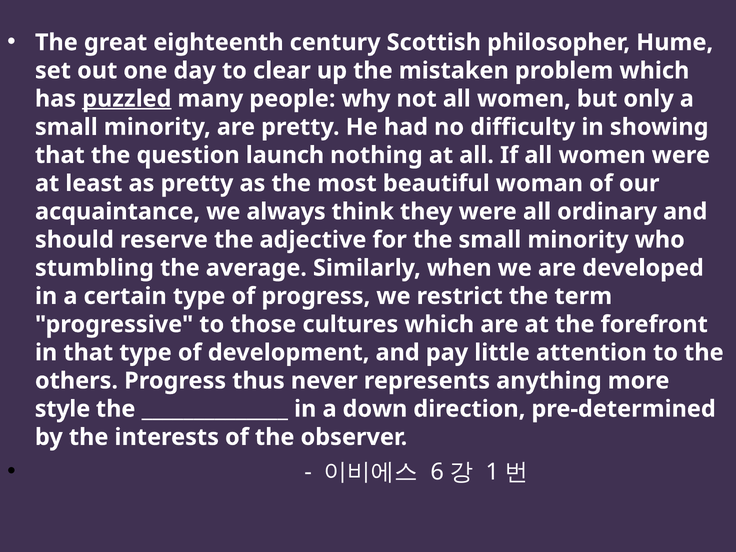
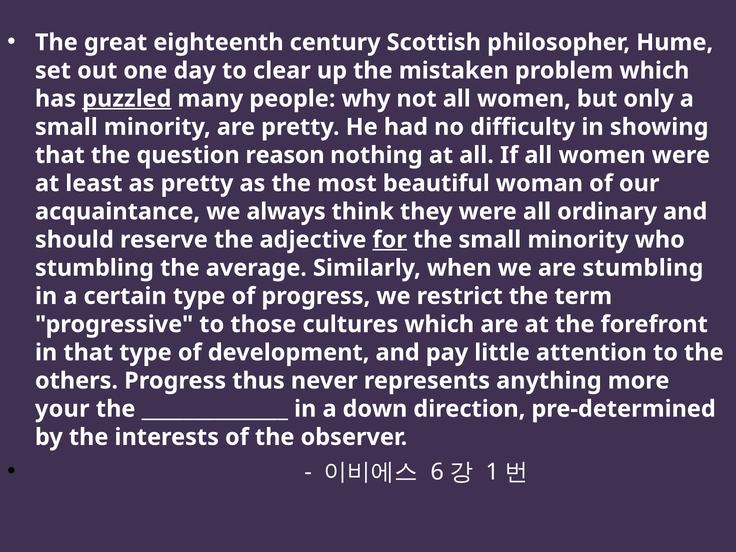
launch: launch -> reason
for underline: none -> present
are developed: developed -> stumbling
style: style -> your
